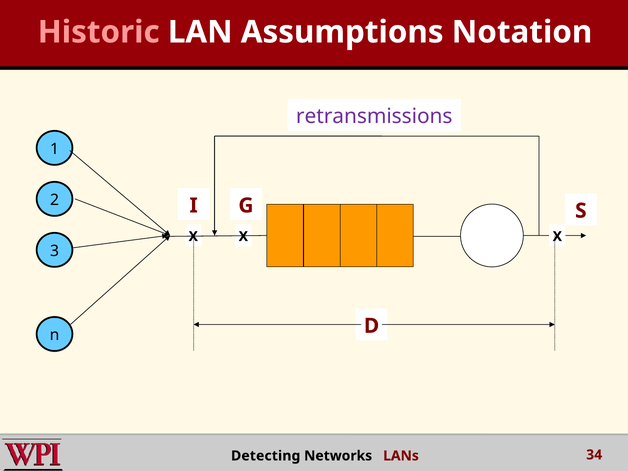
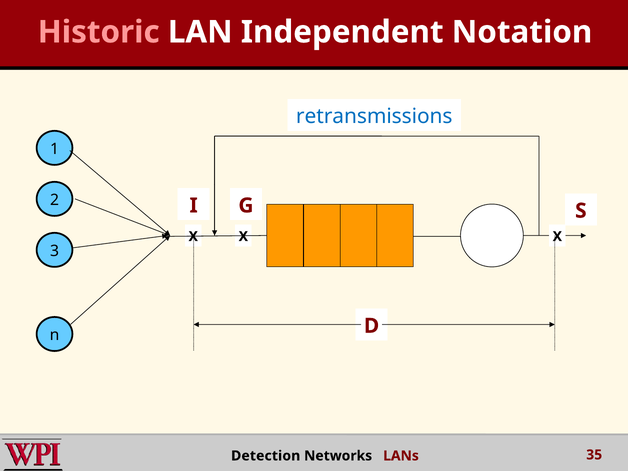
Assumptions: Assumptions -> Independent
retransmissions colour: purple -> blue
Detecting: Detecting -> Detection
34: 34 -> 35
